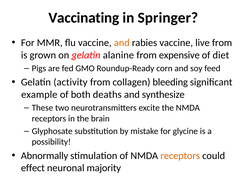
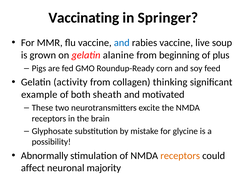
and at (122, 43) colour: orange -> blue
live from: from -> soup
expensive: expensive -> beginning
diet: diet -> plus
bleeding: bleeding -> thinking
deaths: deaths -> sheath
synthesize: synthesize -> motivated
effect: effect -> affect
